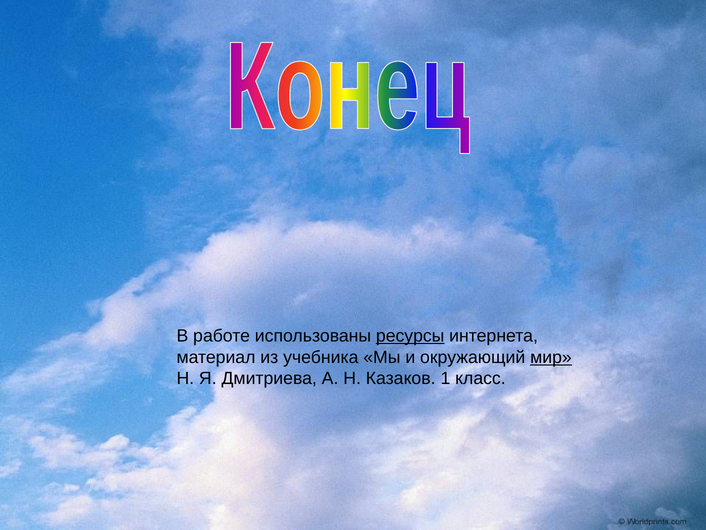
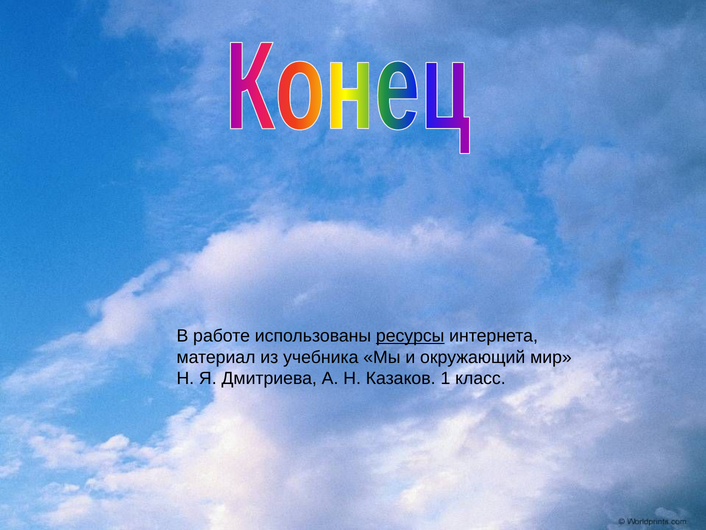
мир underline: present -> none
